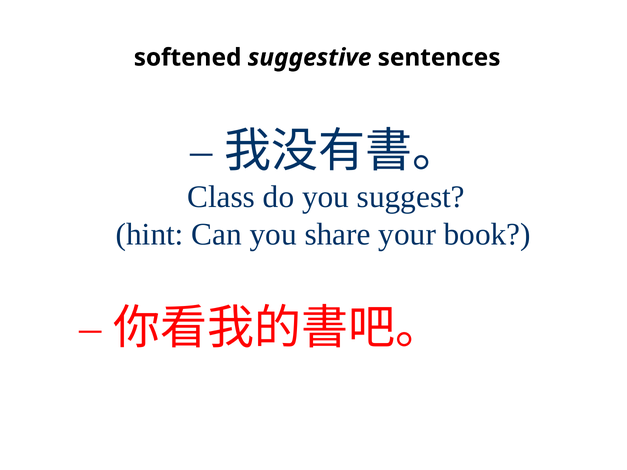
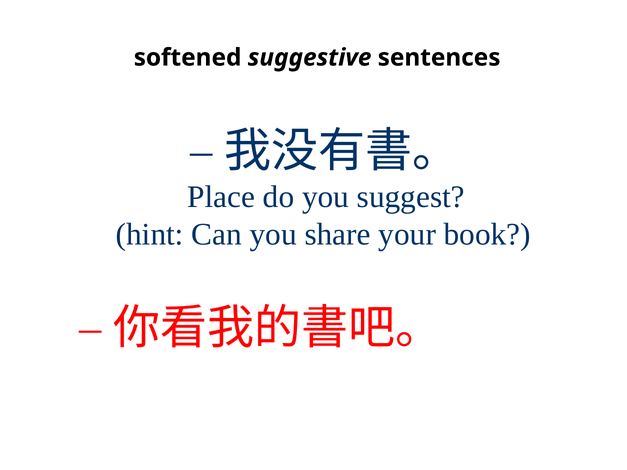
Class: Class -> Place
